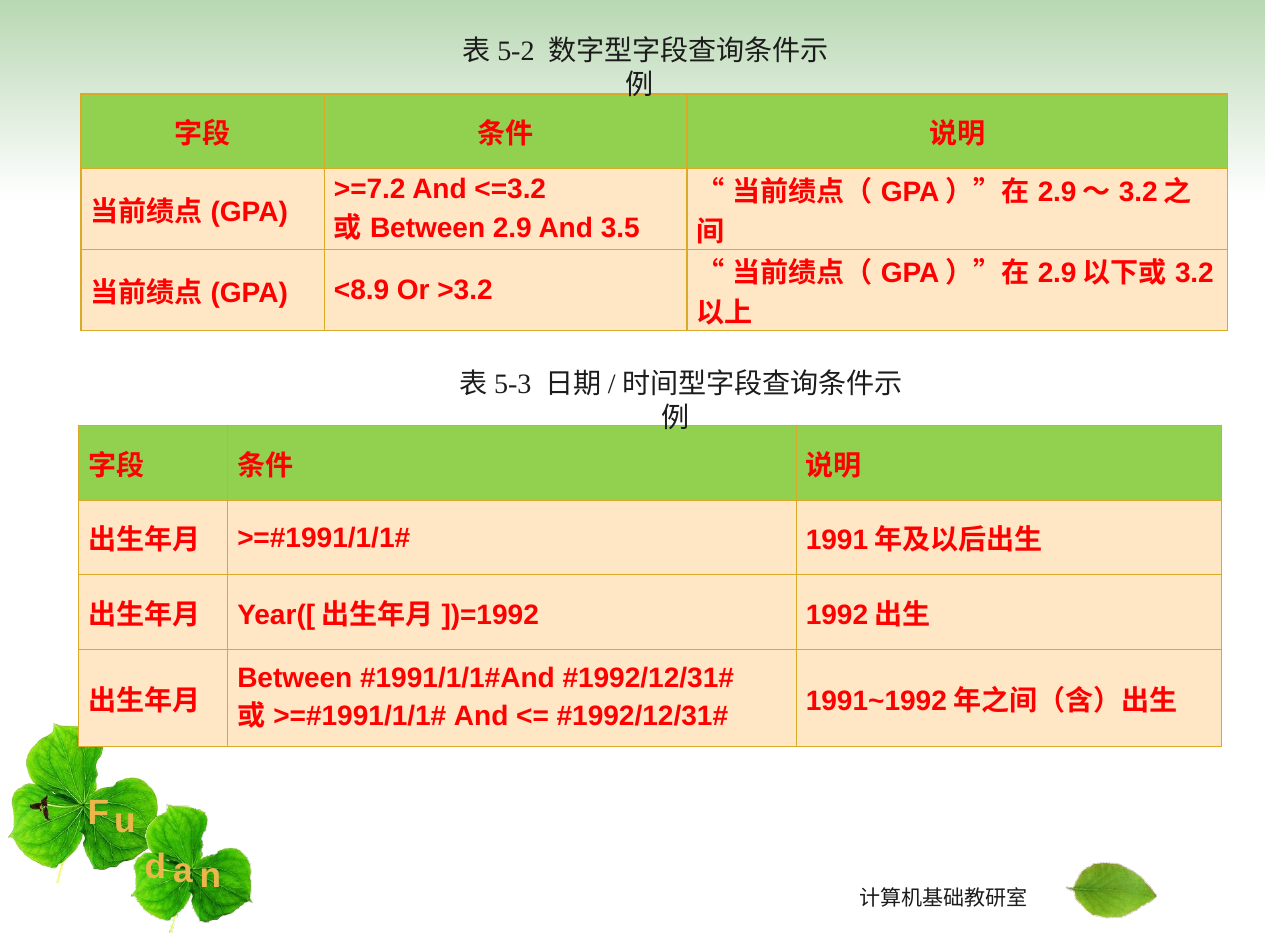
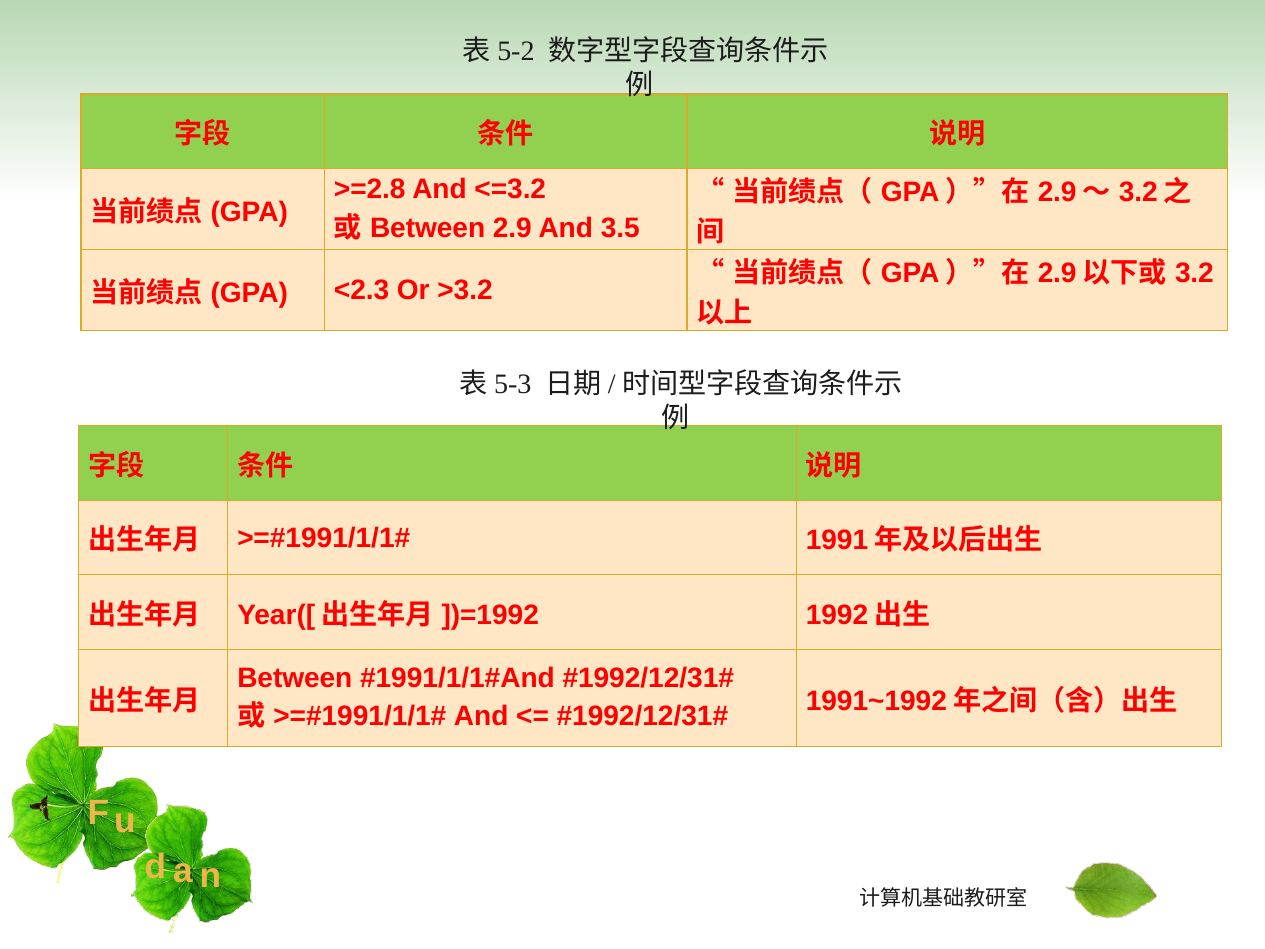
>=7.2: >=7.2 -> >=2.8
<8.9: <8.9 -> <2.3
